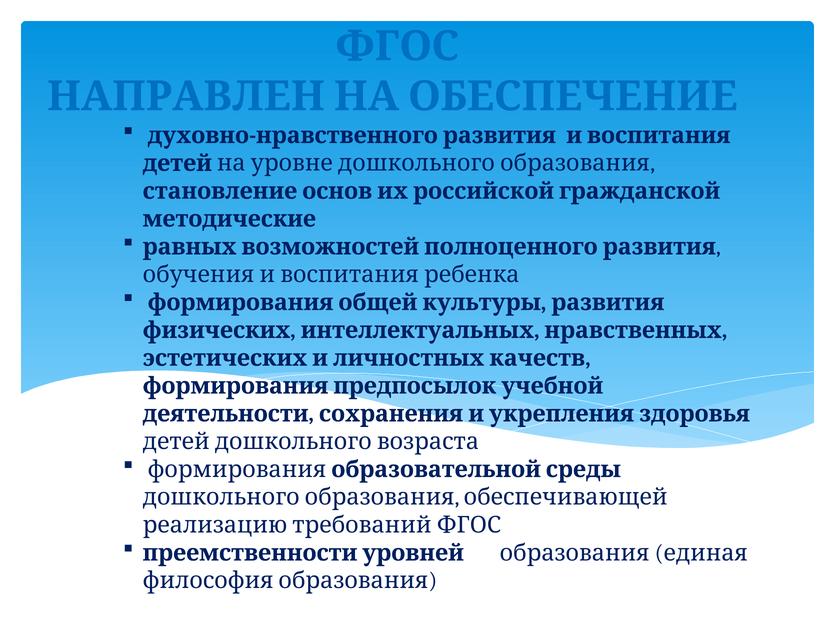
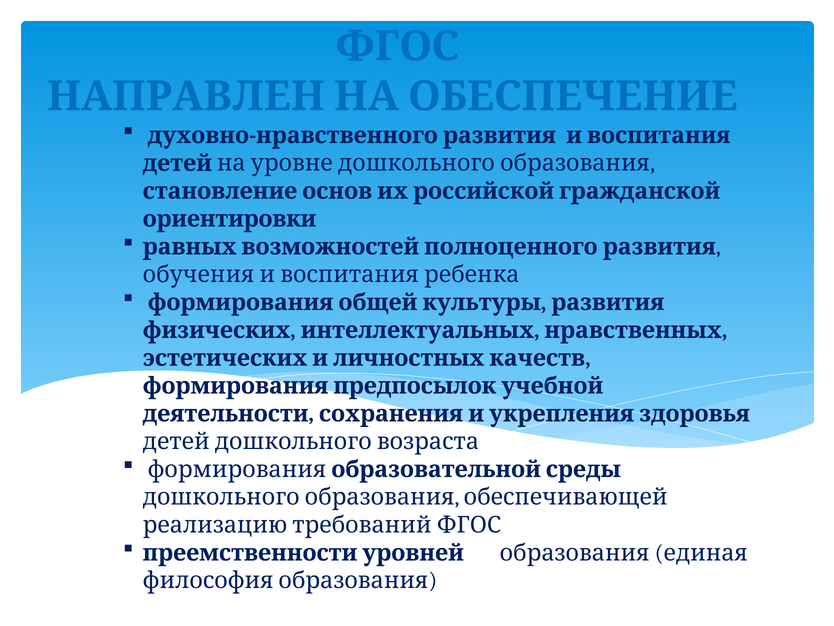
методические: методические -> ориентировки
